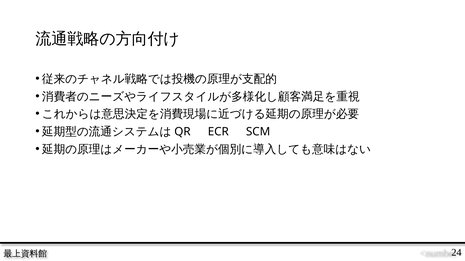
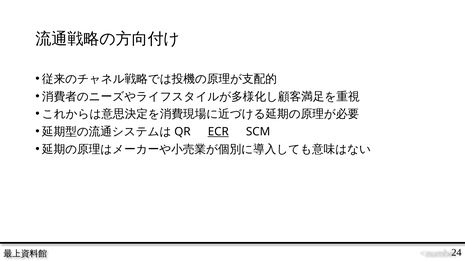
ECR underline: none -> present
